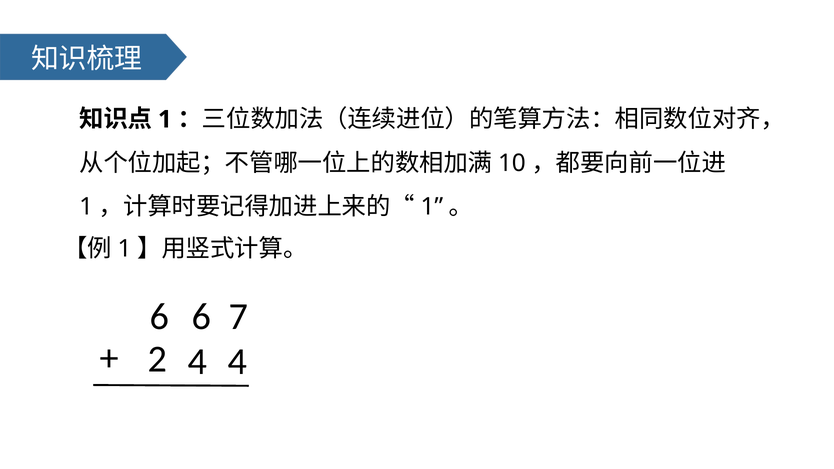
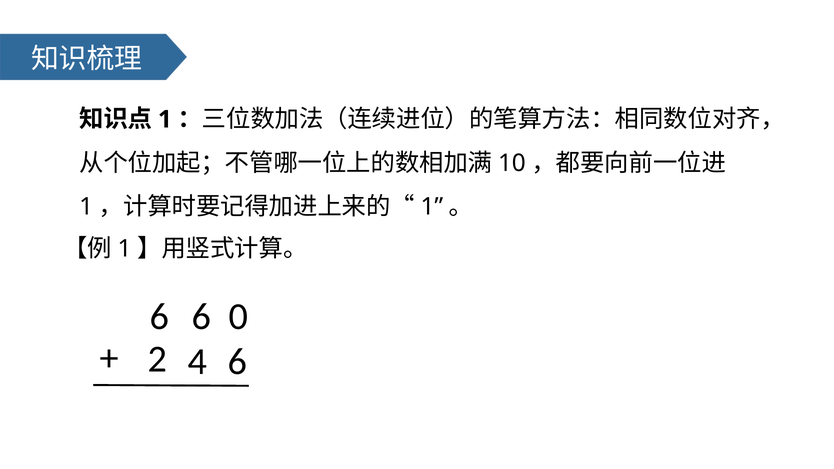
7: 7 -> 0
4 4: 4 -> 6
